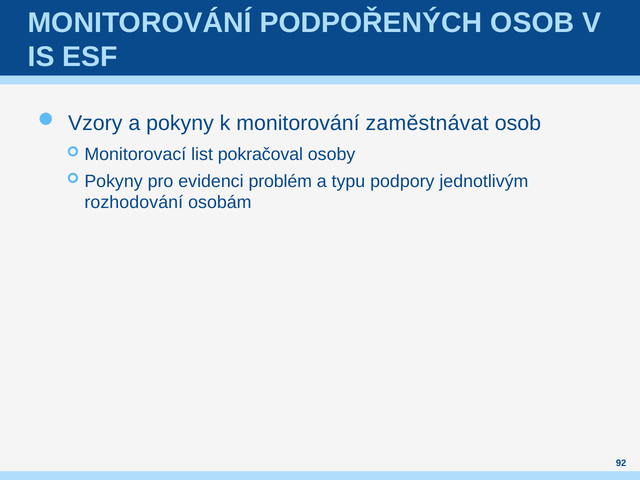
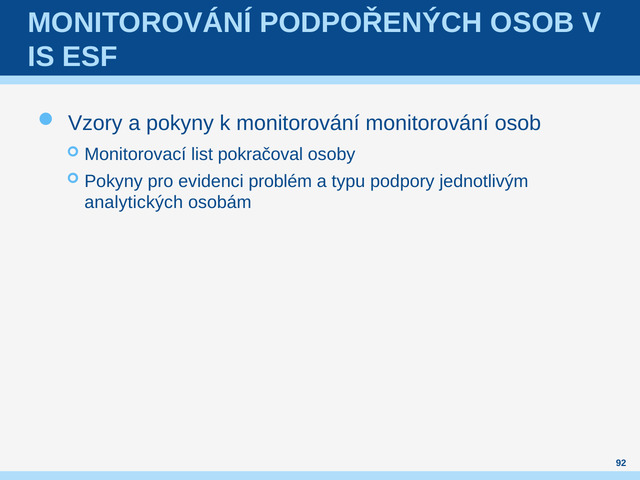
monitorování zaměstnávat: zaměstnávat -> monitorování
rozhodování: rozhodování -> analytických
